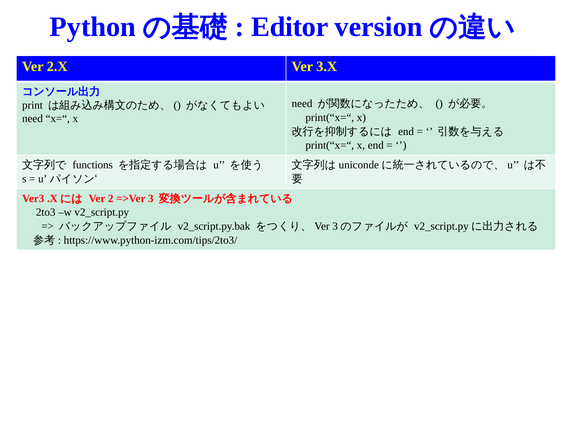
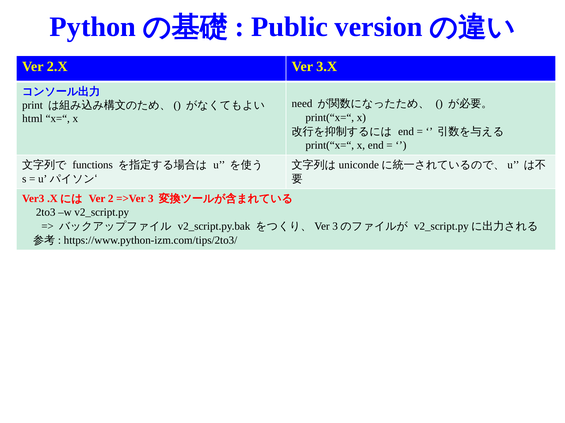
Editor: Editor -> Public
need at (32, 119): need -> html
